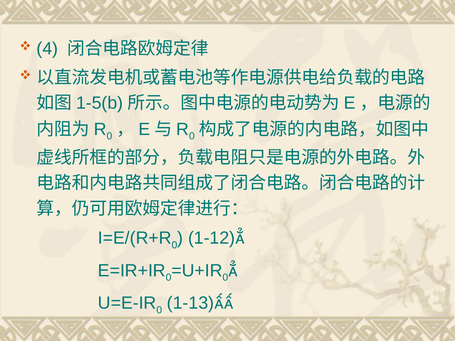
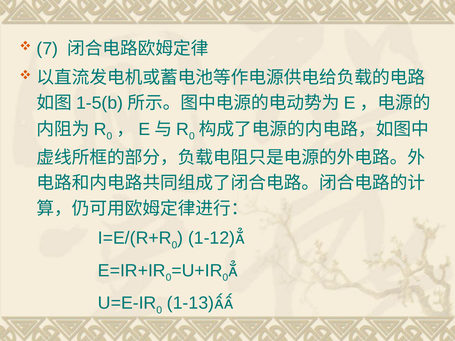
4: 4 -> 7
